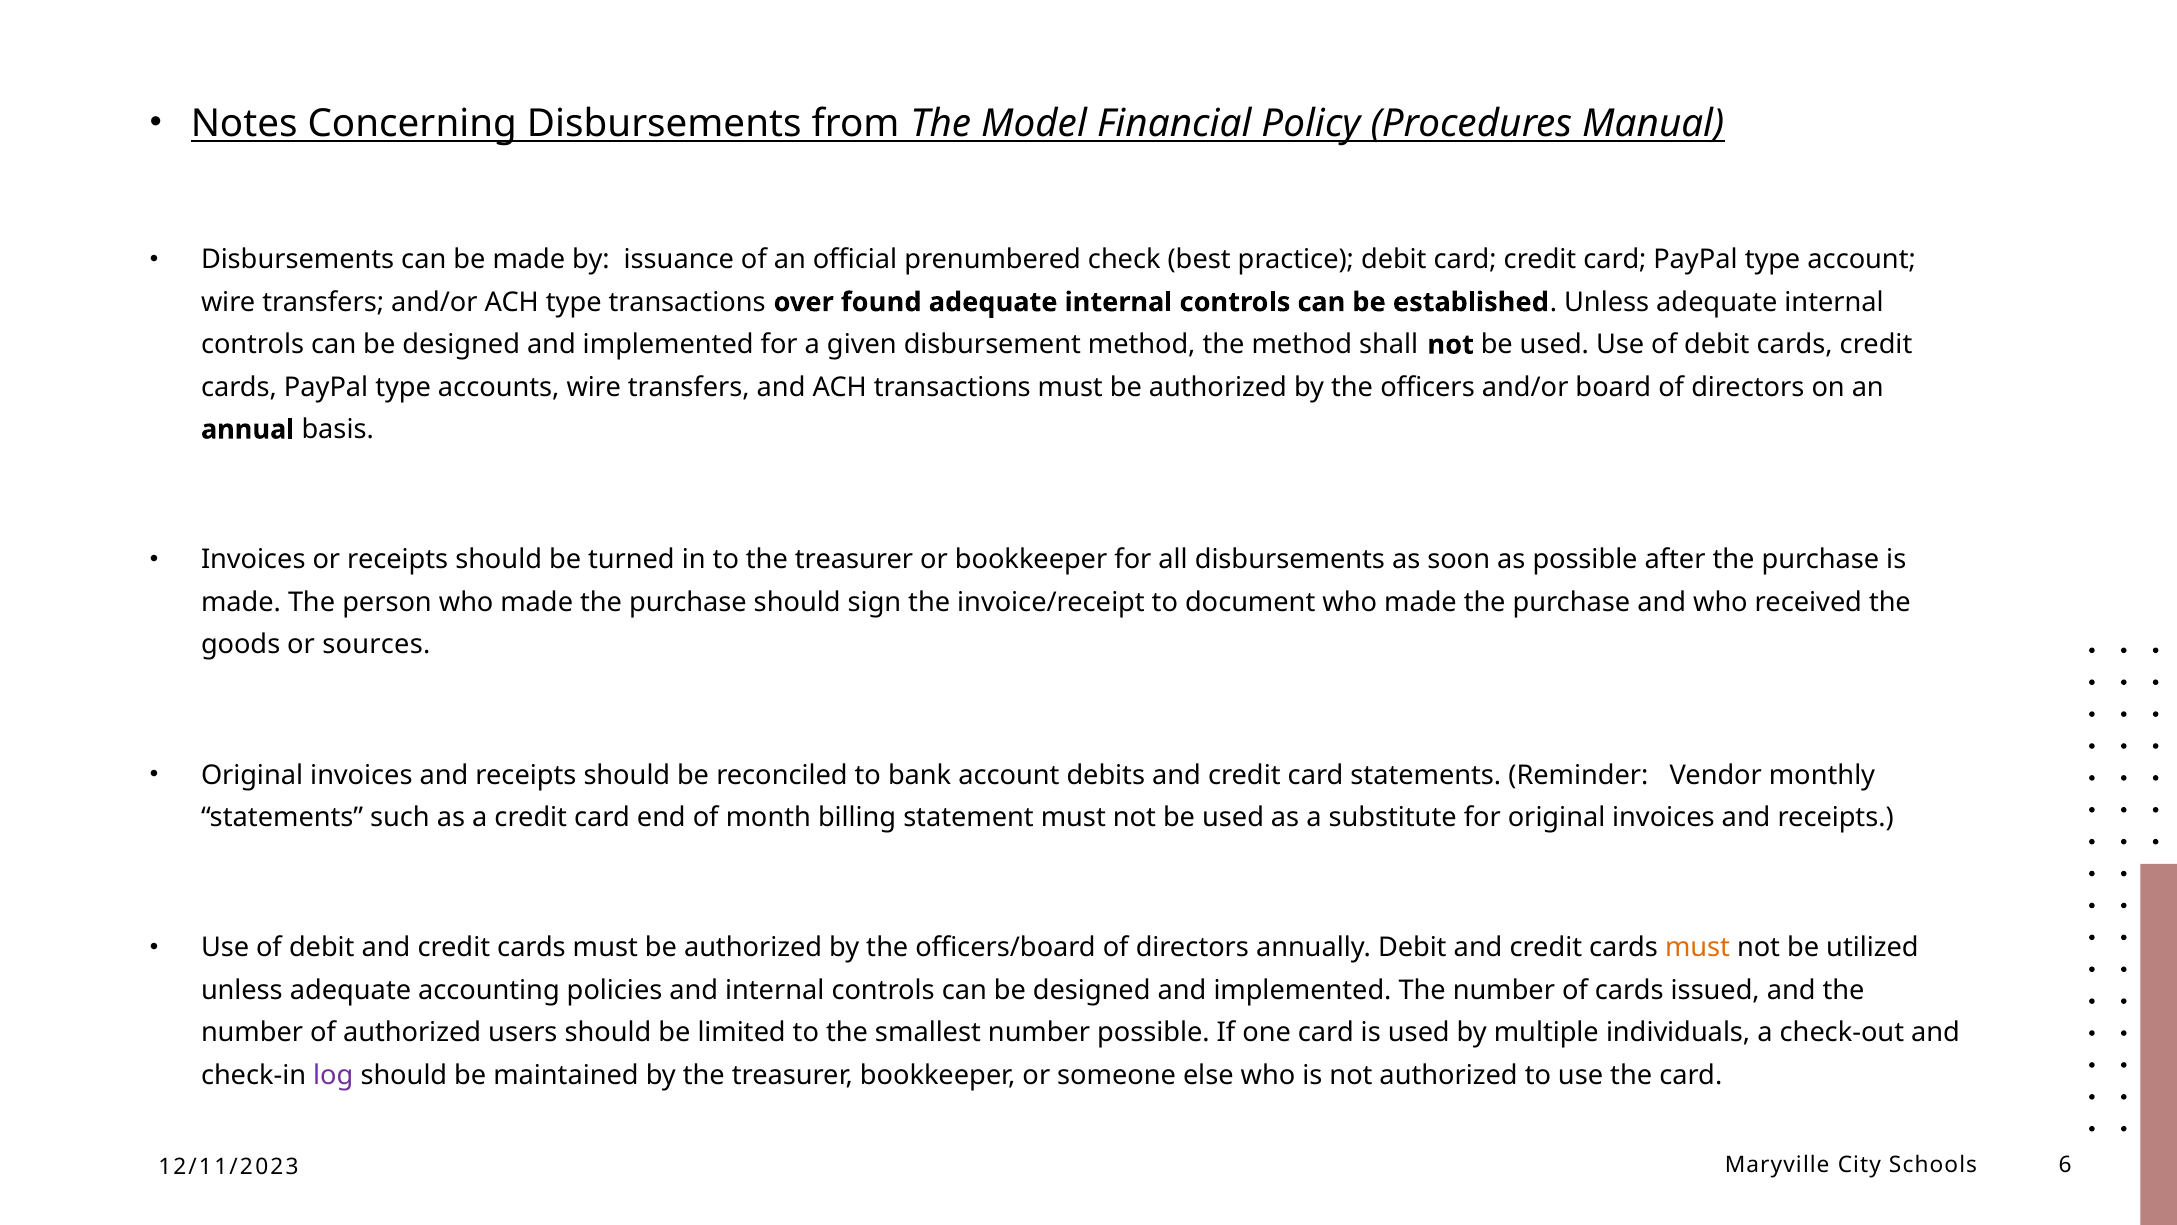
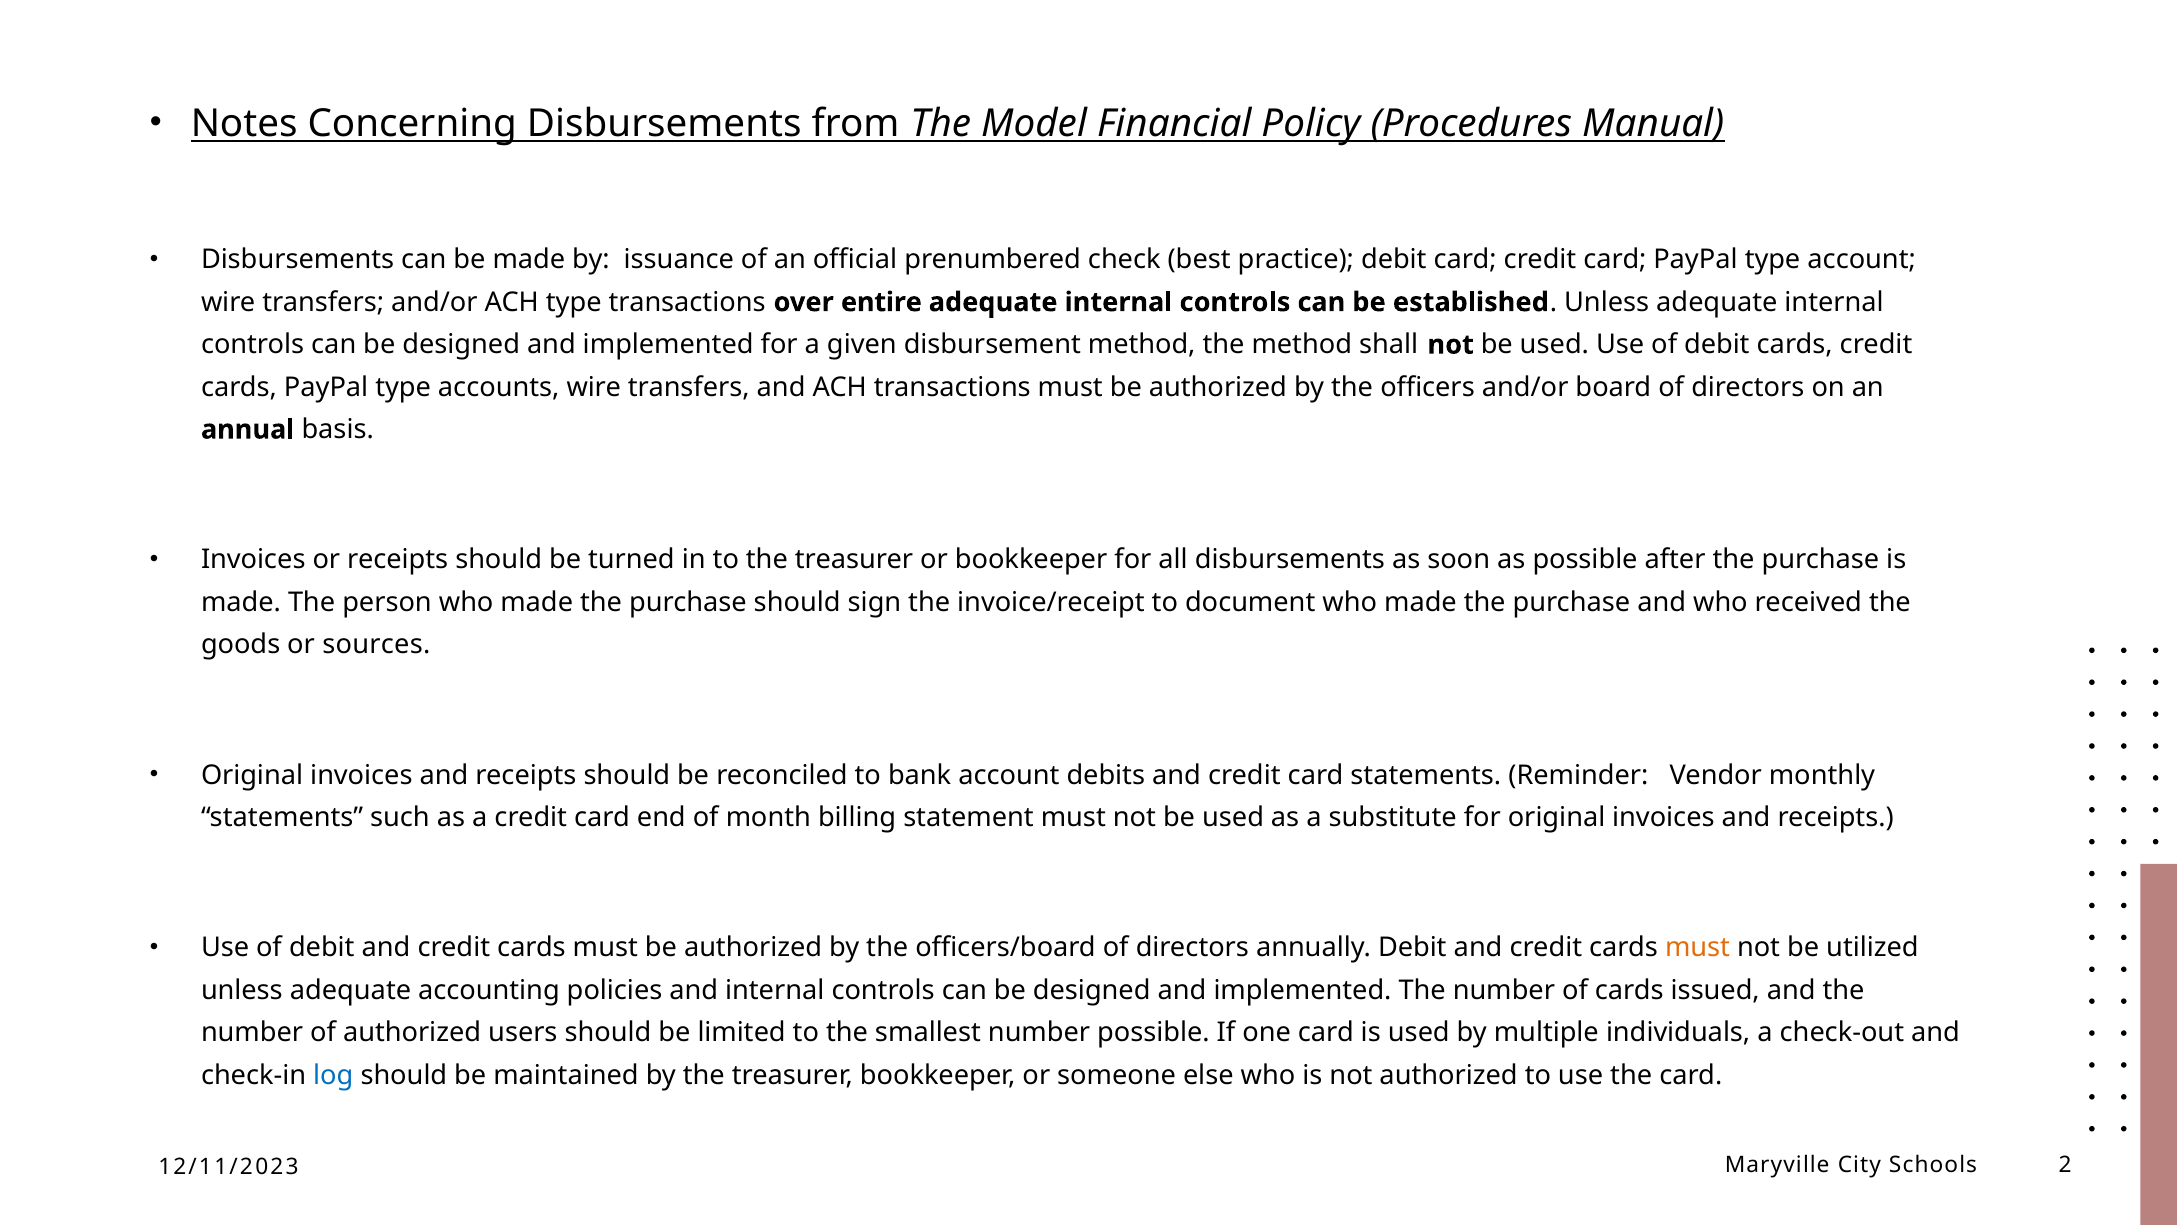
found: found -> entire
log colour: purple -> blue
6: 6 -> 2
